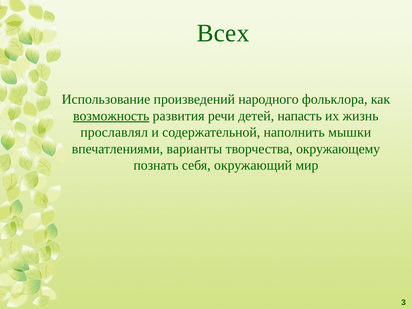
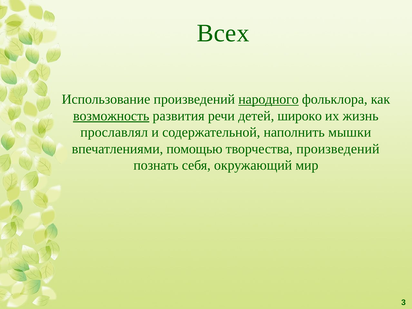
народного underline: none -> present
напасть: напасть -> широко
варианты: варианты -> помощью
творчества окружающему: окружающему -> произведений
